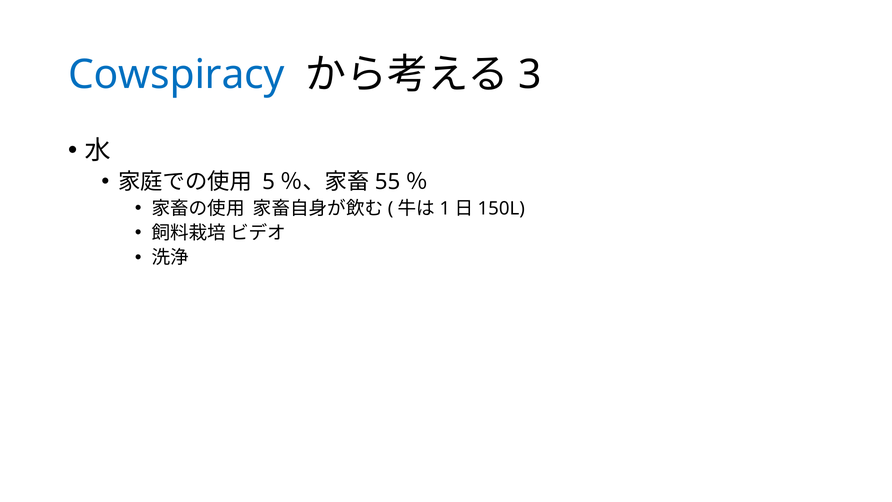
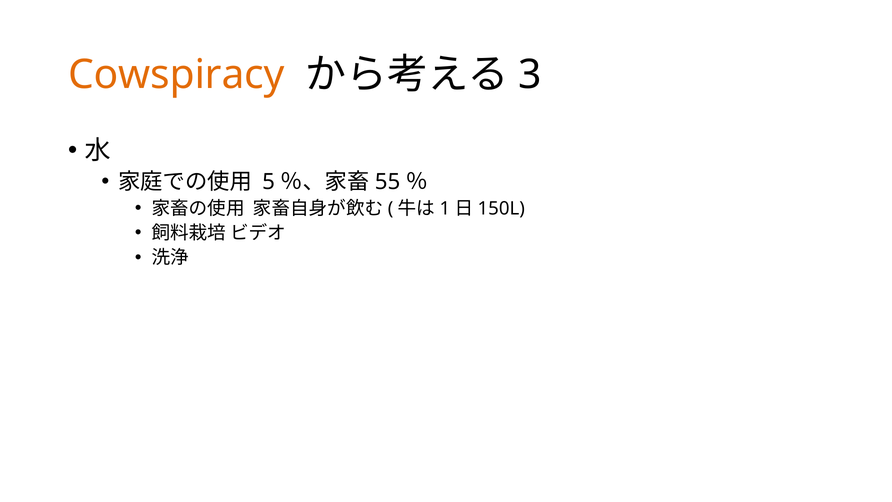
Cowspiracy colour: blue -> orange
